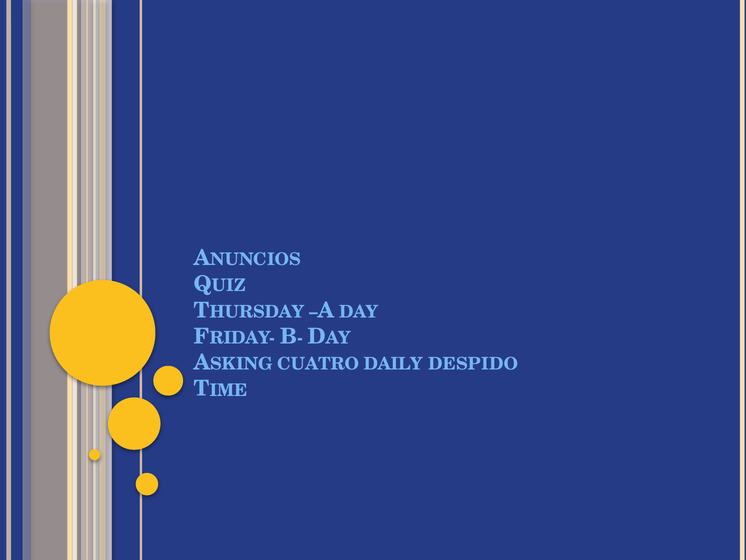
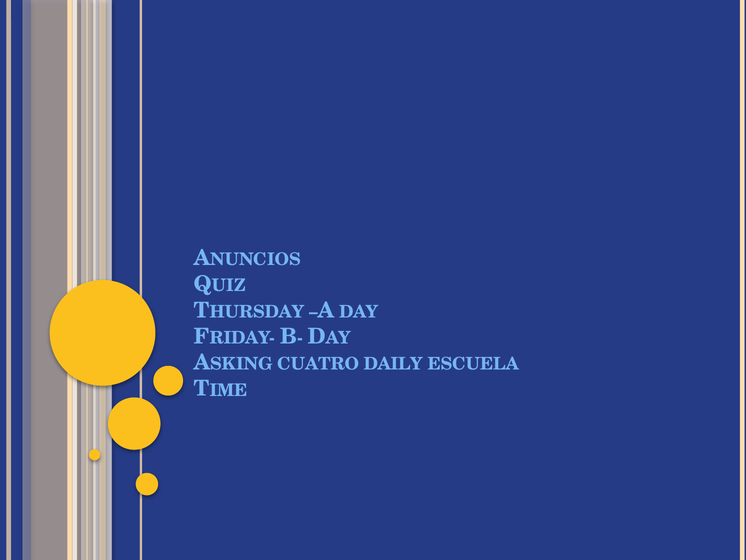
DESPIDO: DESPIDO -> ESCUELA
